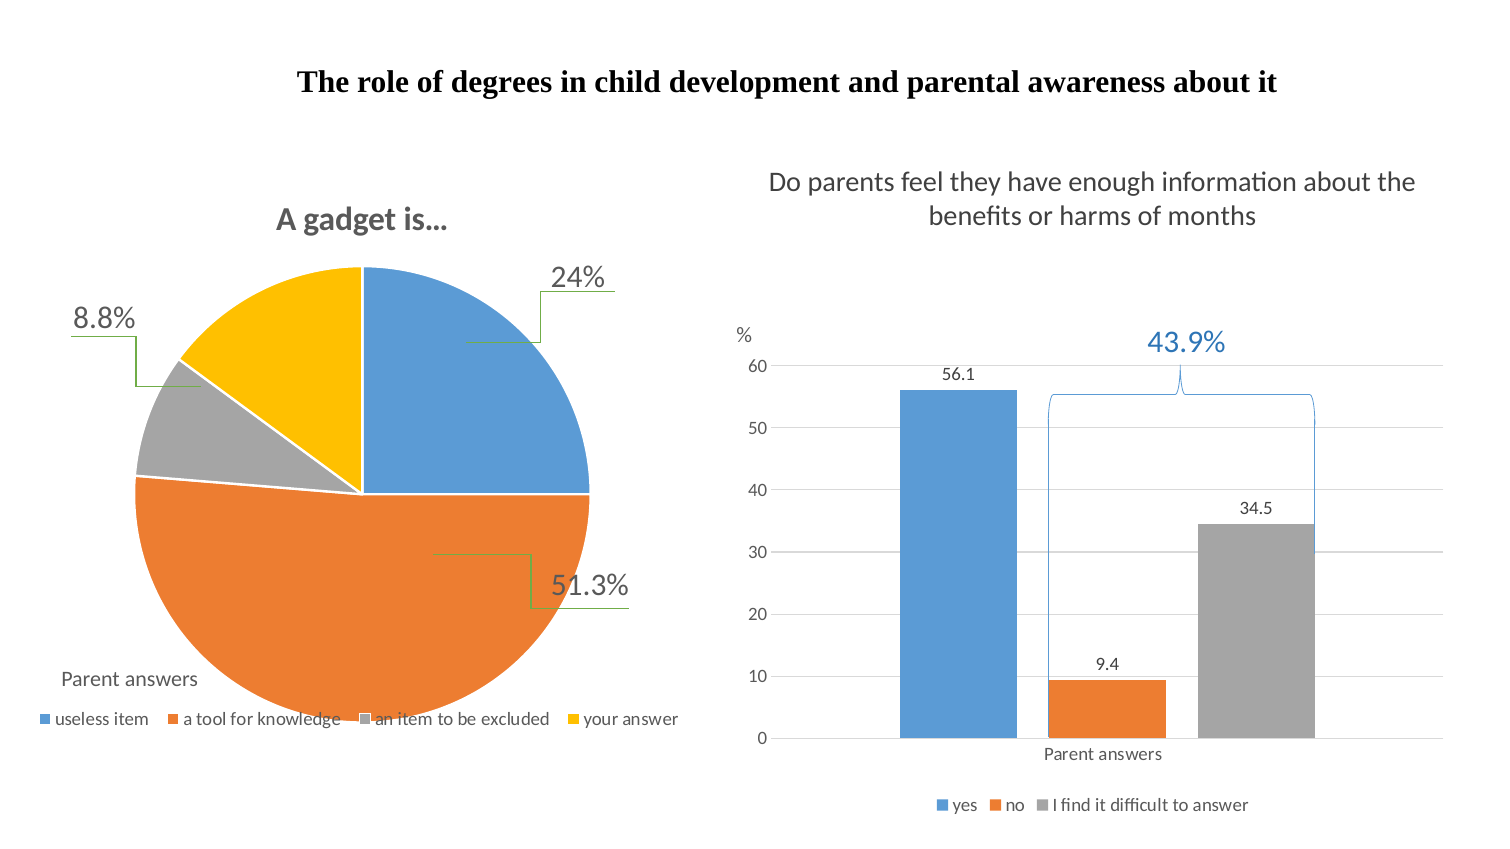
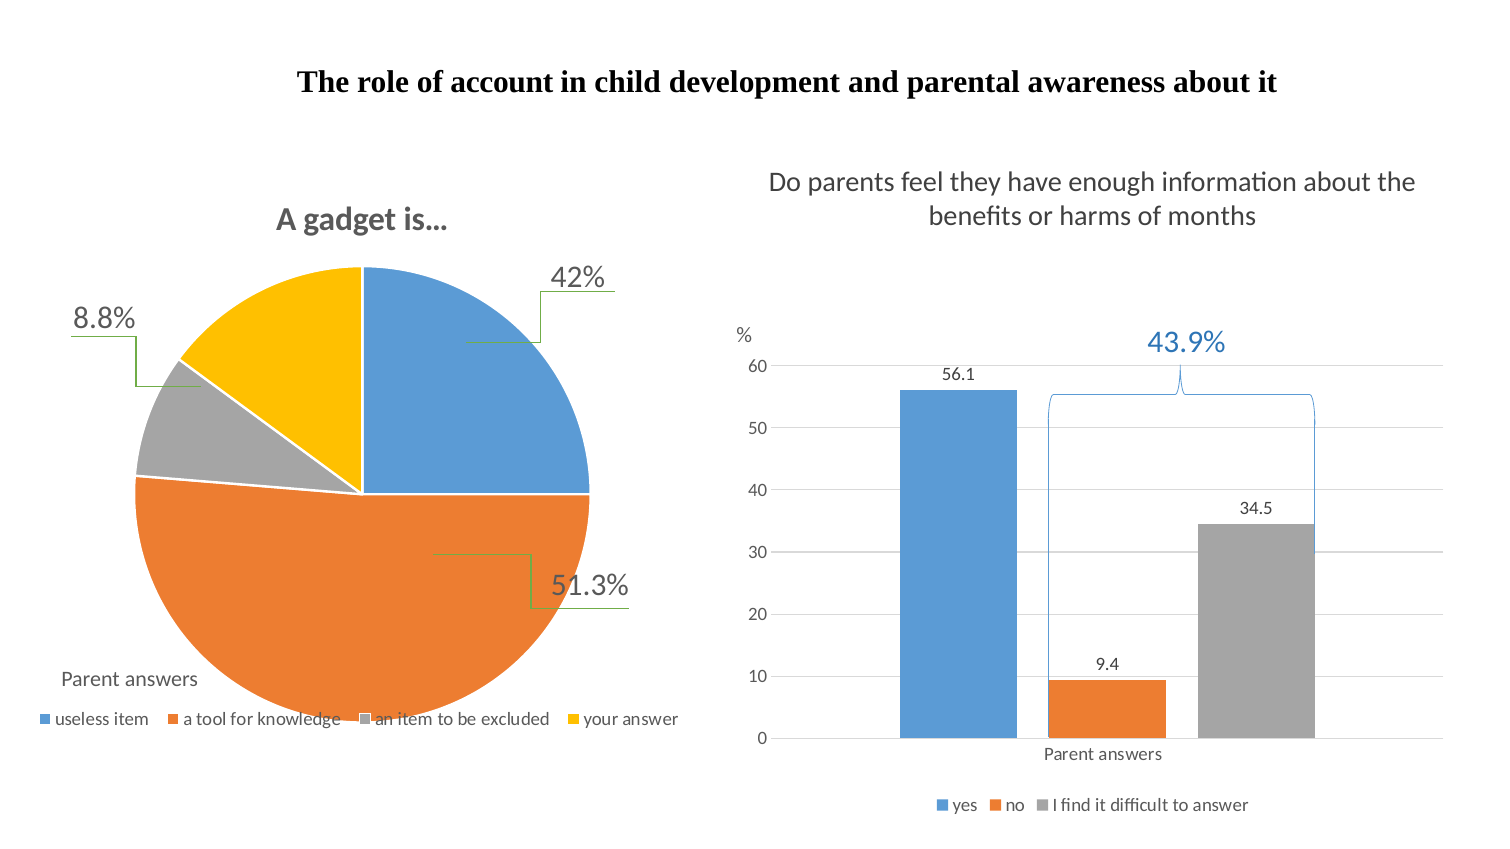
degrees: degrees -> account
24%: 24% -> 42%
